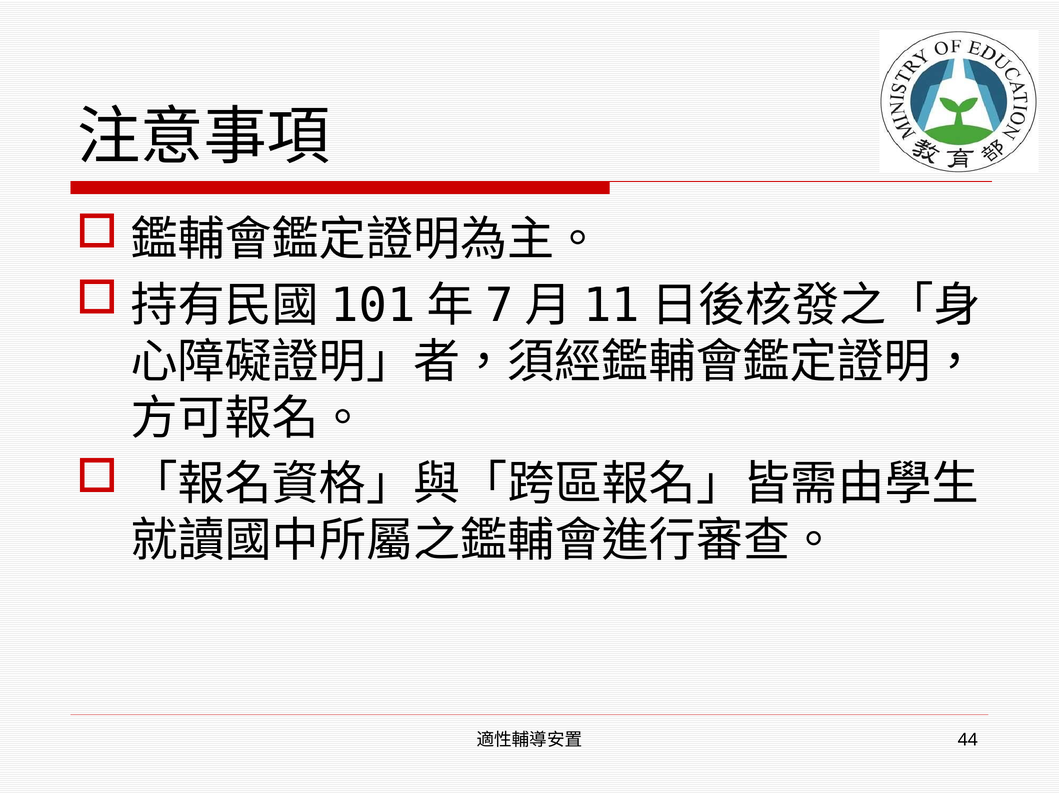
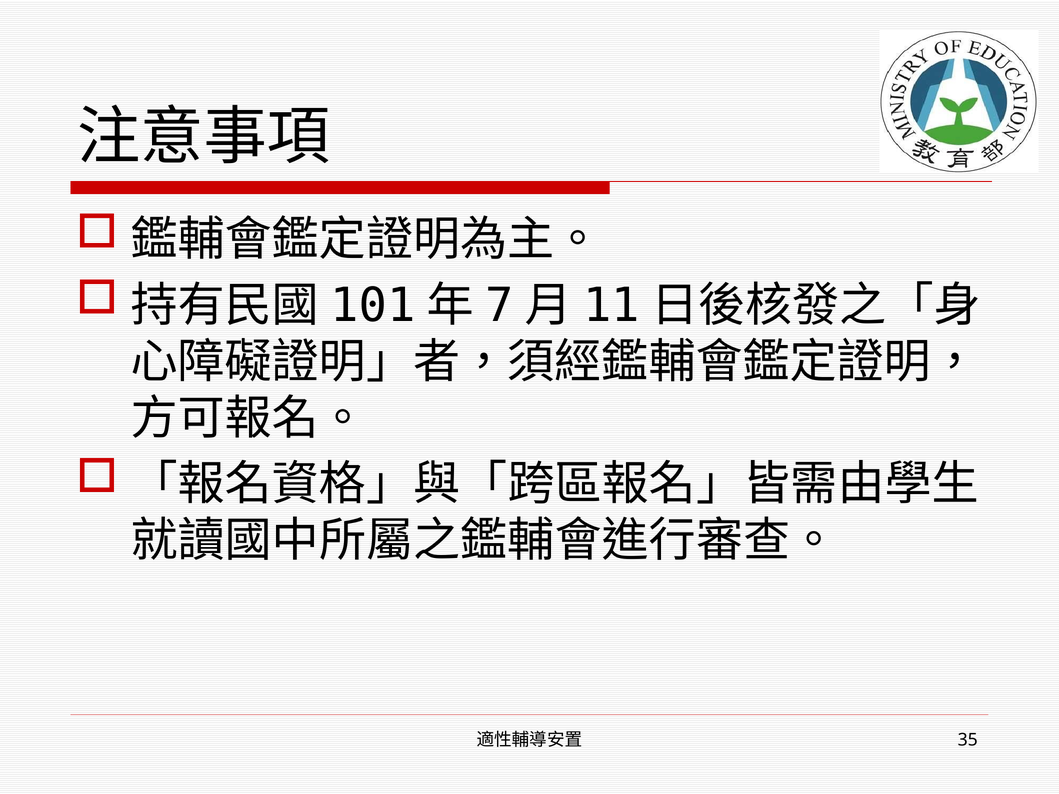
44: 44 -> 35
